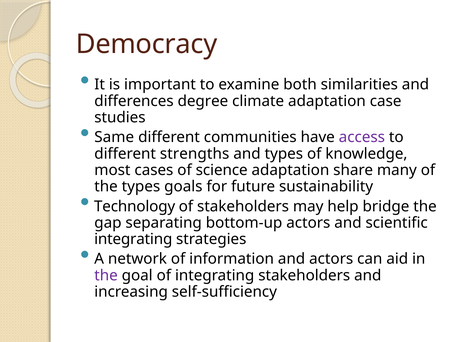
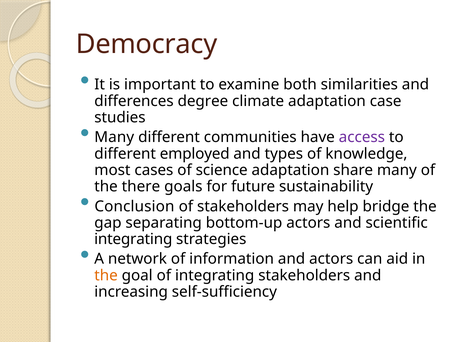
Same at (114, 137): Same -> Many
strengths: strengths -> employed
the types: types -> there
Technology: Technology -> Conclusion
the at (106, 275) colour: purple -> orange
